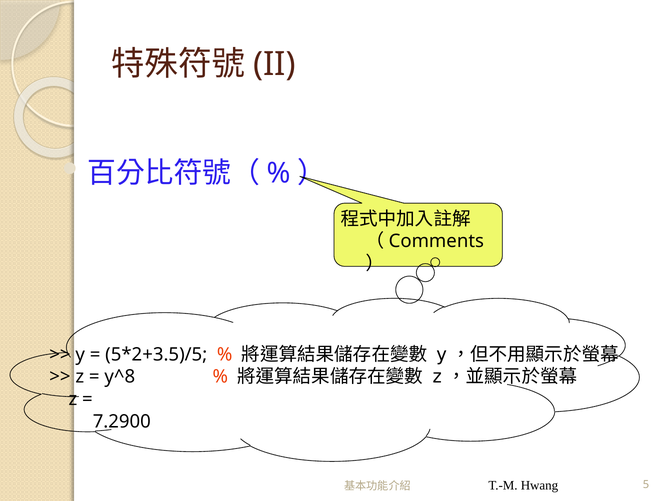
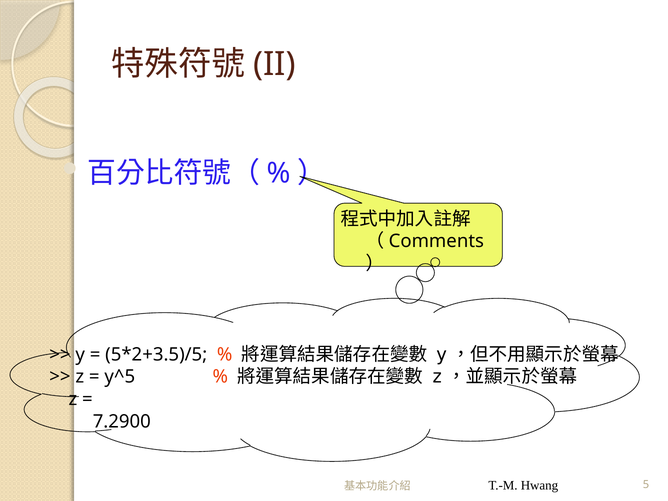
y^8: y^8 -> y^5
